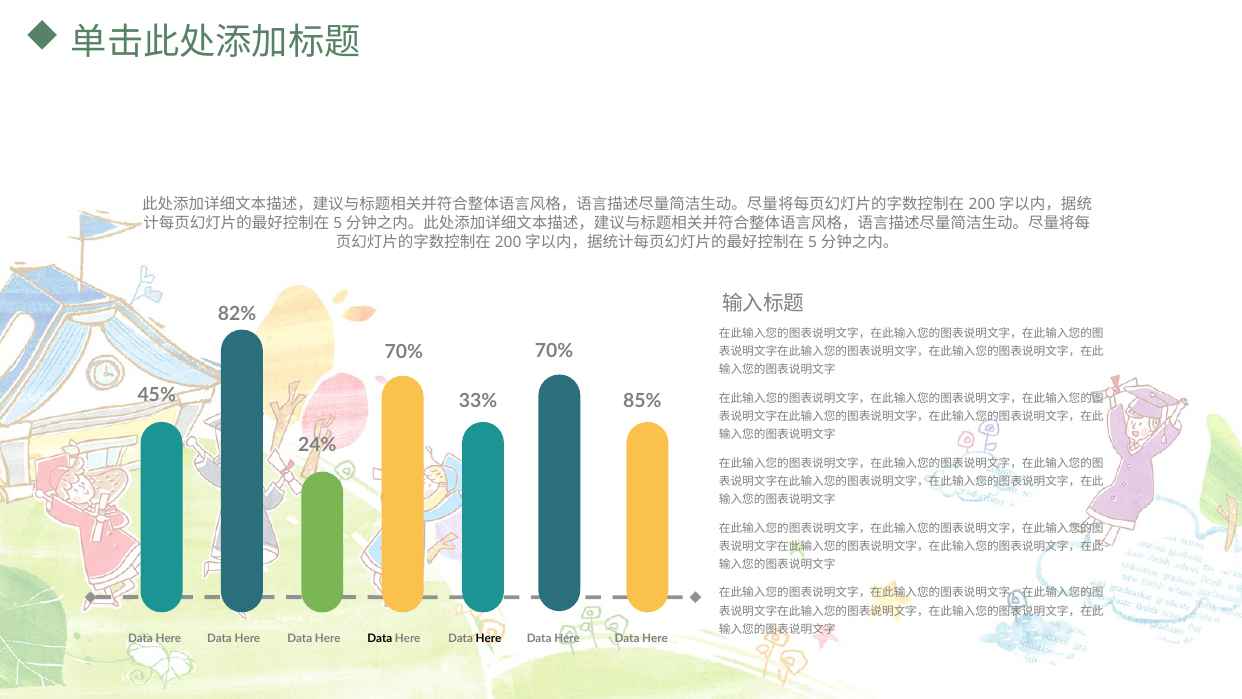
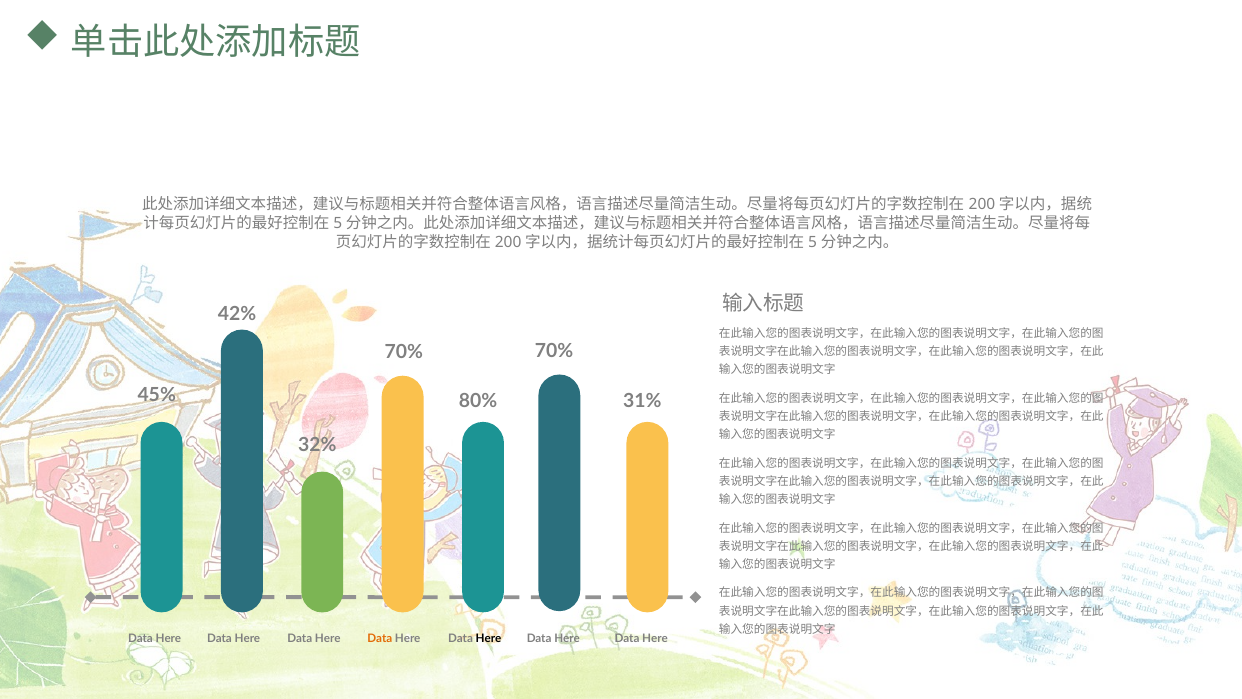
82%: 82% -> 42%
33%: 33% -> 80%
85%: 85% -> 31%
24%: 24% -> 32%
Data at (380, 638) colour: black -> orange
